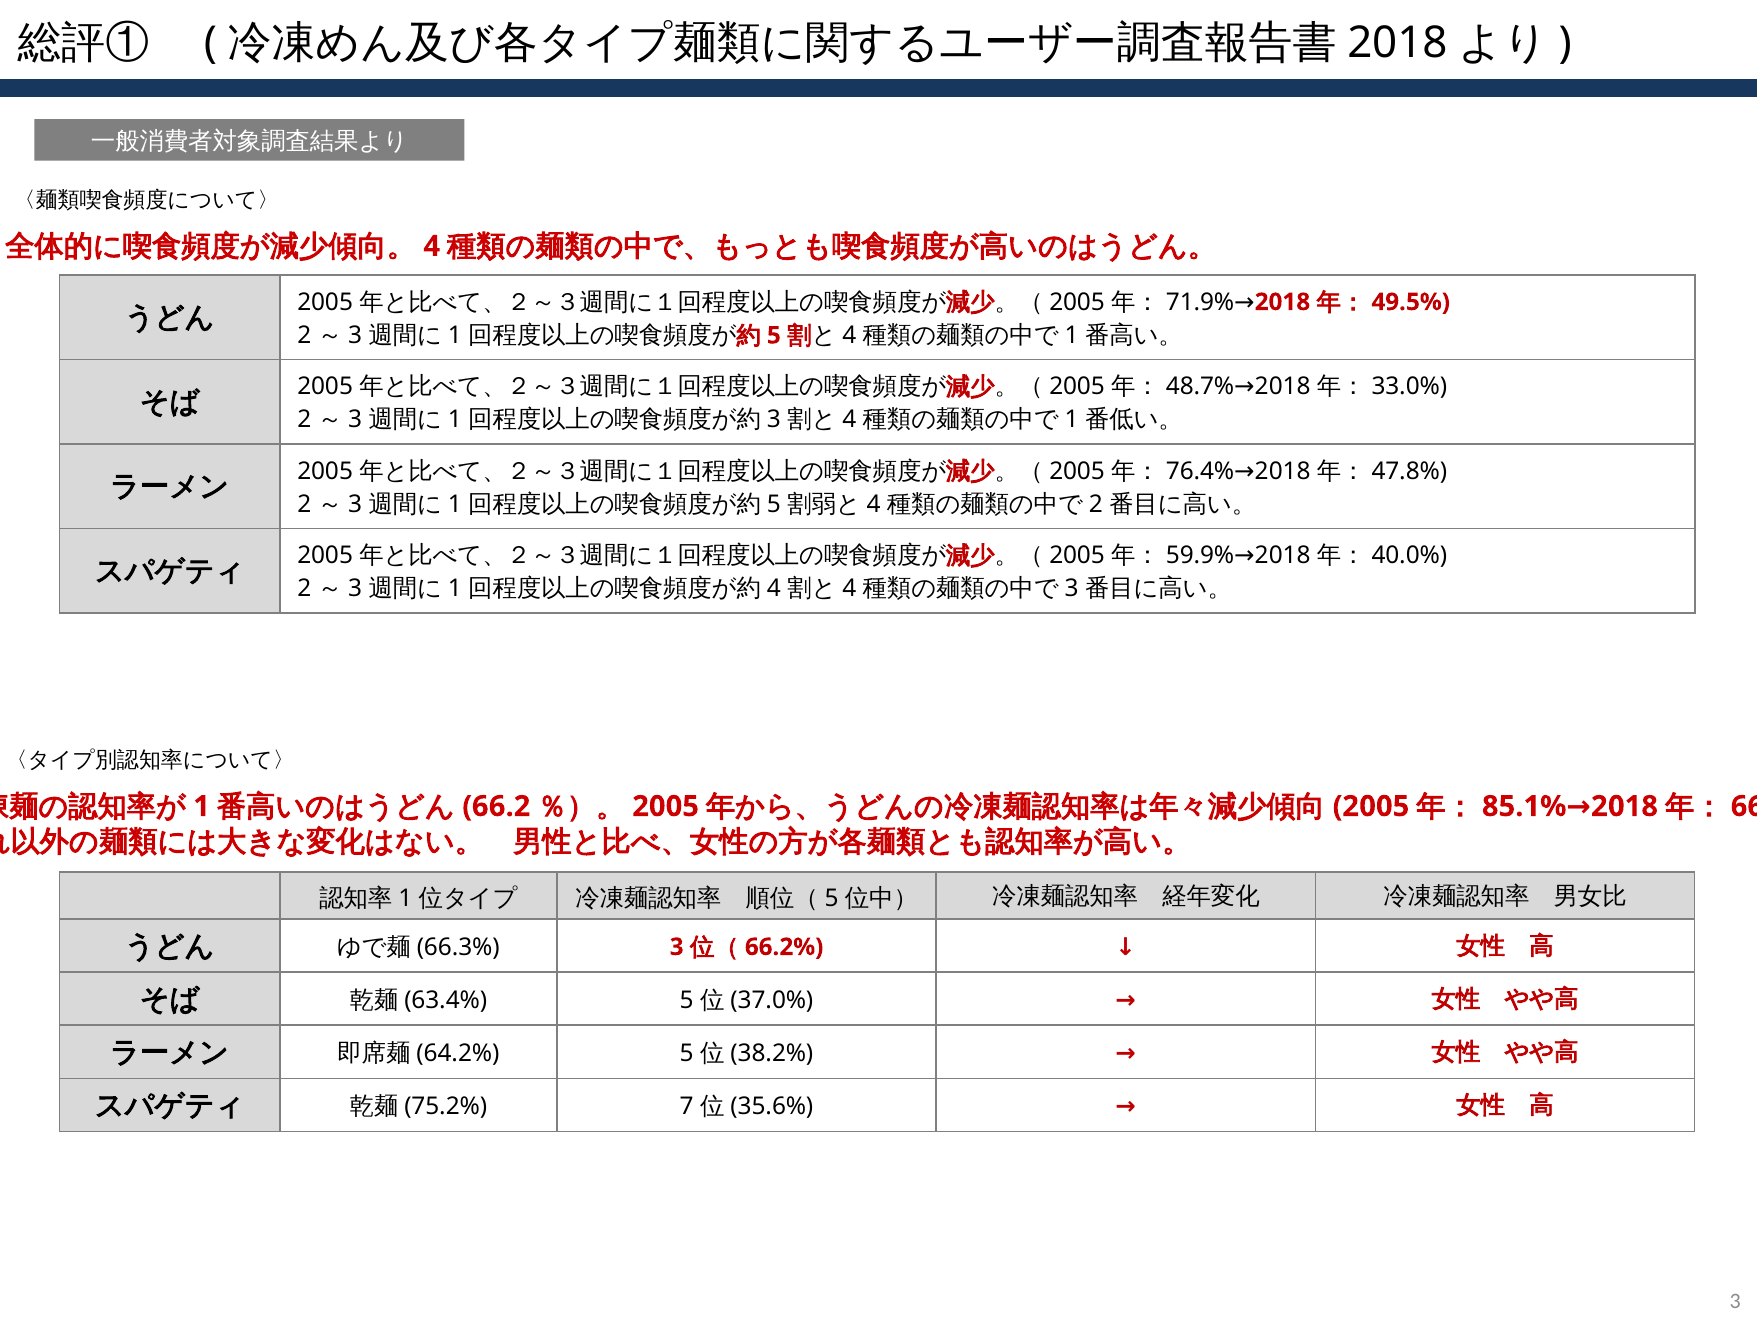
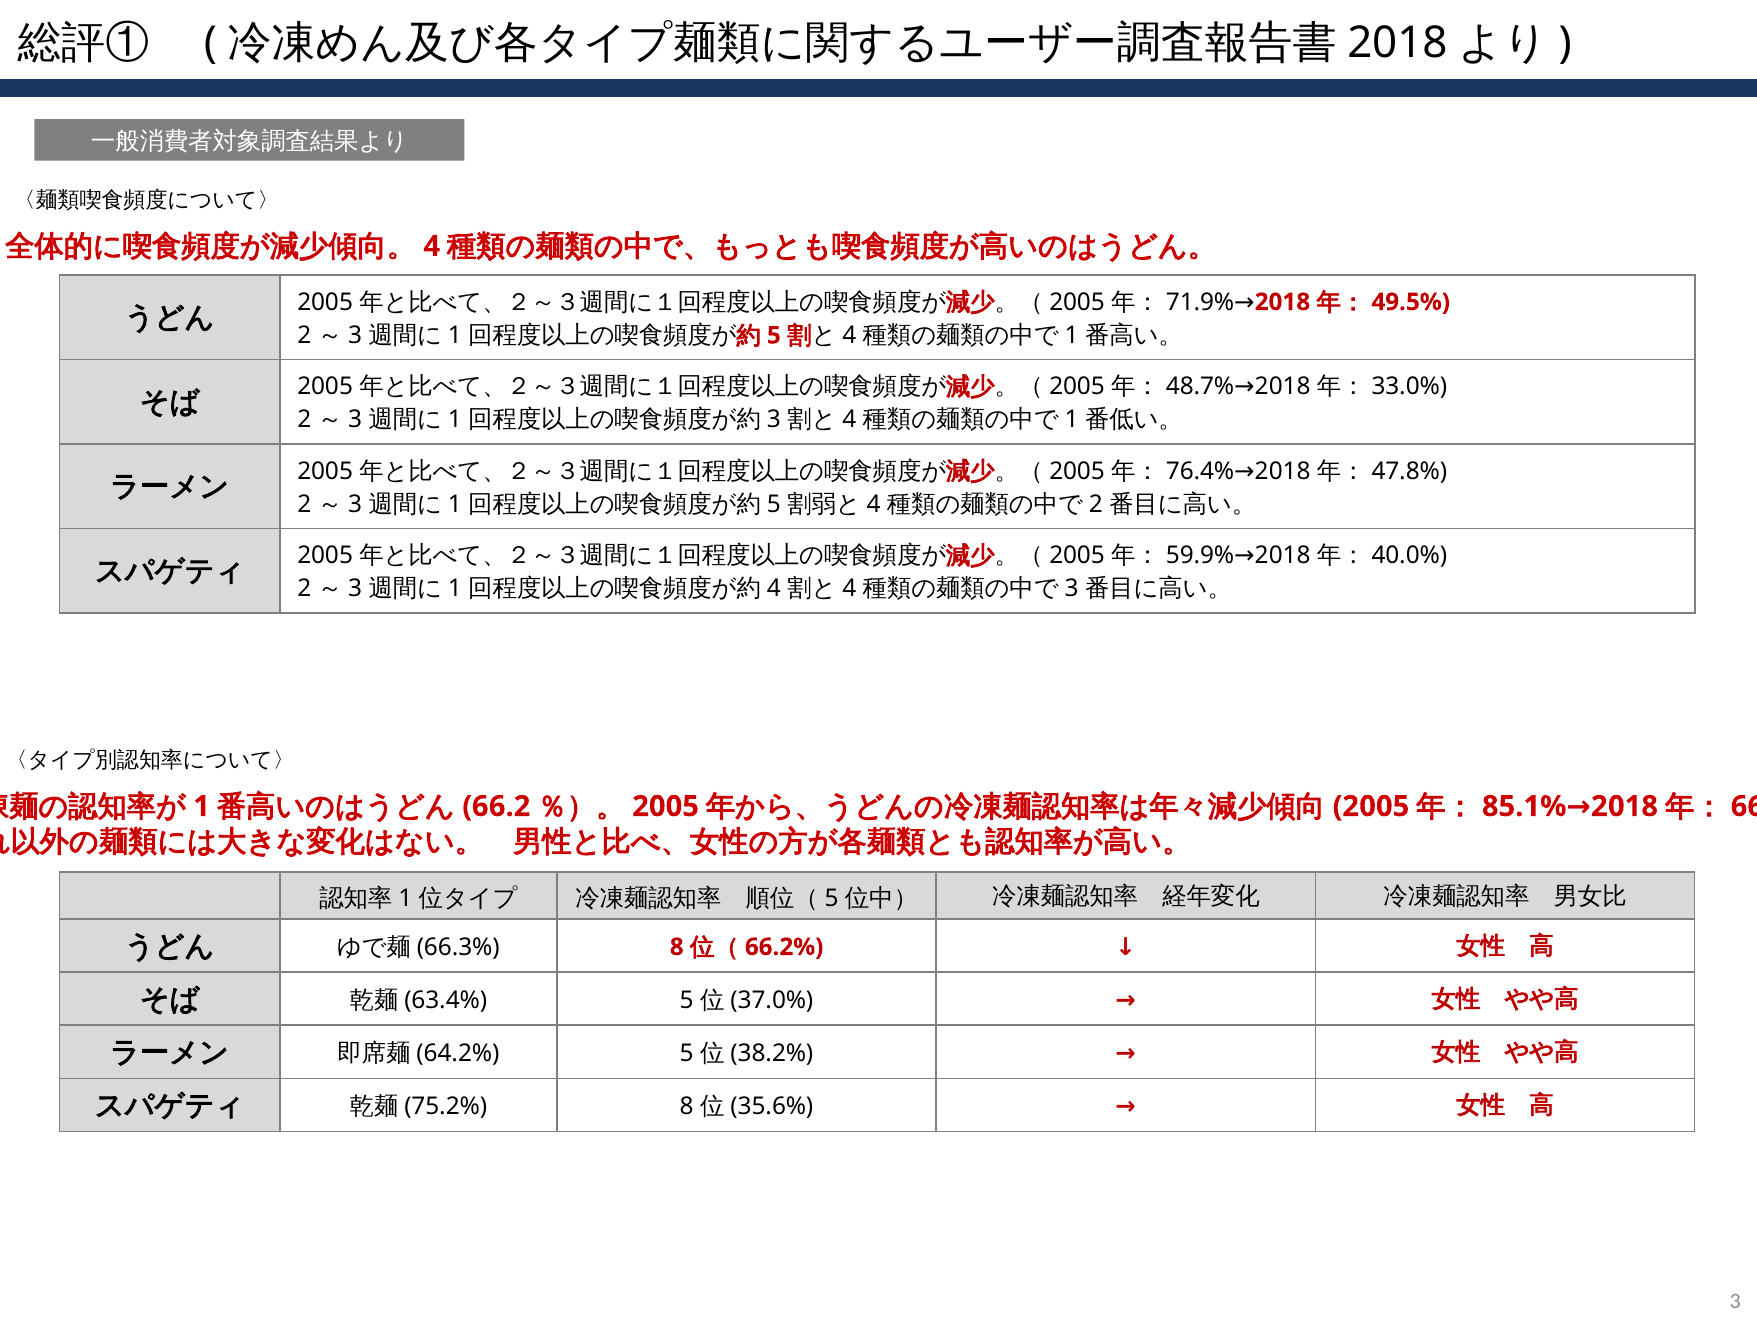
3 at (677, 947): 3 -> 8
7 at (687, 1106): 7 -> 8
